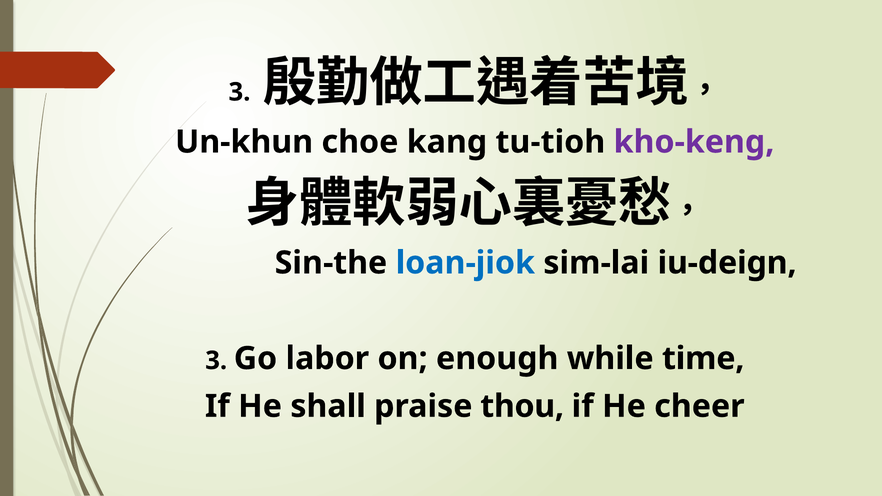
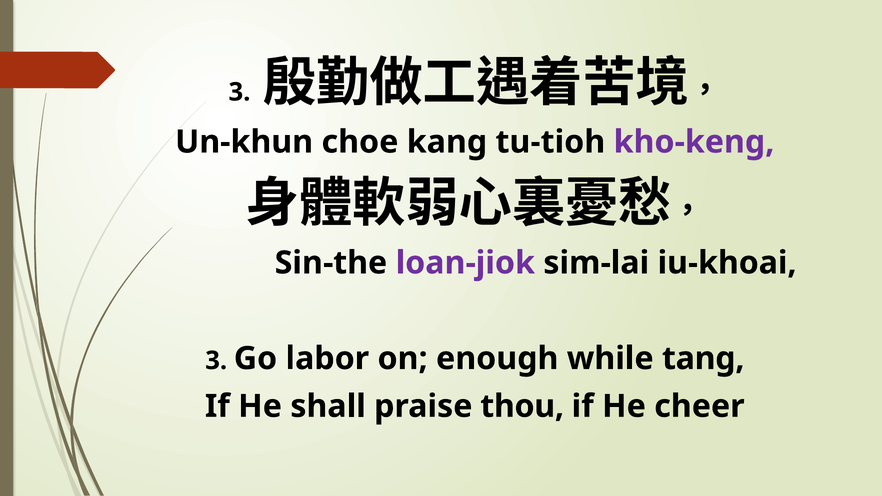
loan-jiok colour: blue -> purple
iu-deign: iu-deign -> iu-khoai
time: time -> tang
